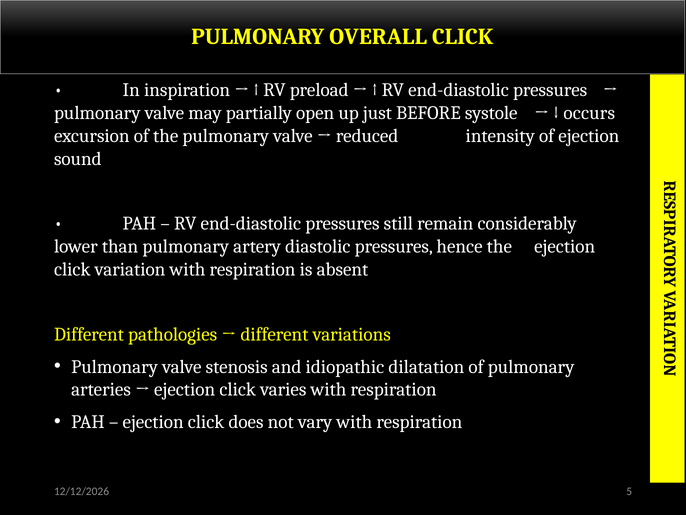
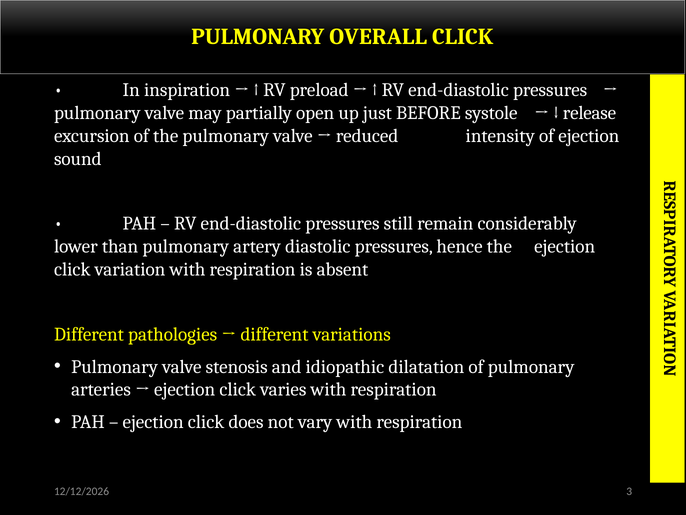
occurs: occurs -> release
5: 5 -> 3
